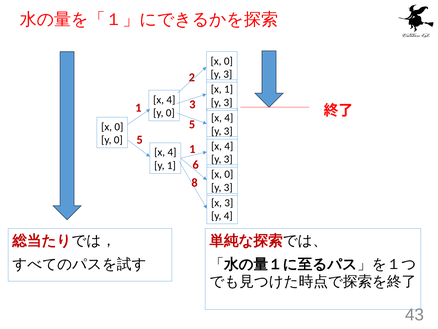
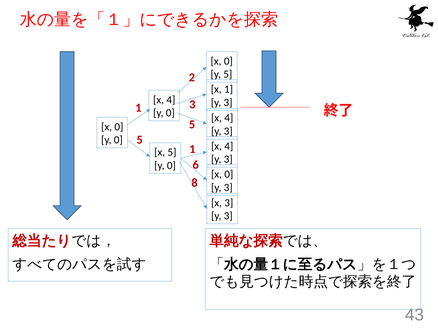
3 at (228, 74): 3 -> 5
4 at (172, 152): 4 -> 5
1 at (171, 165): 1 -> 0
4 at (228, 216): 4 -> 3
